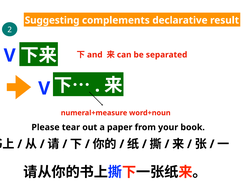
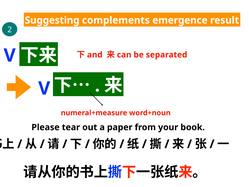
declarative: declarative -> emergence
